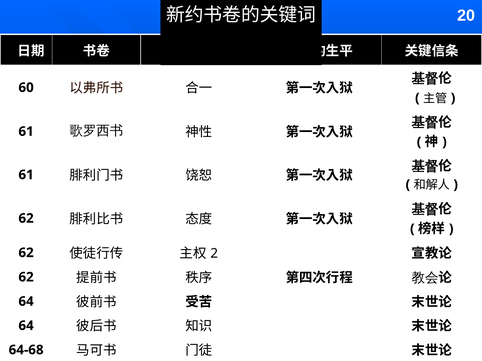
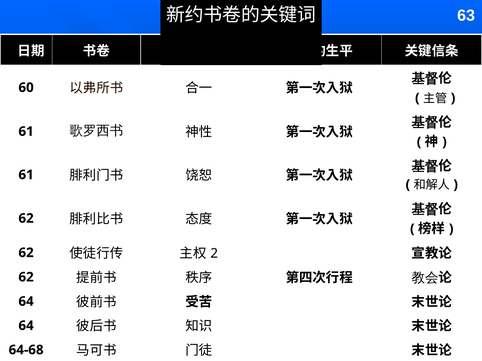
20: 20 -> 63
